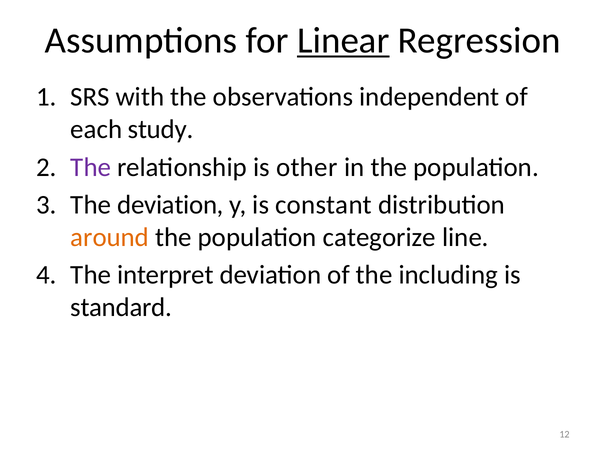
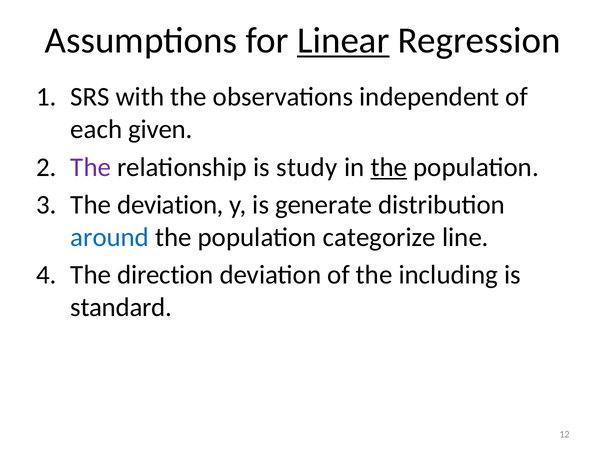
study: study -> given
other: other -> study
the at (389, 167) underline: none -> present
constant: constant -> generate
around colour: orange -> blue
interpret: interpret -> direction
